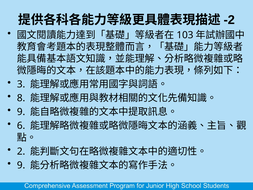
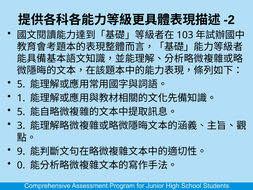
3 at (21, 84): 3 -> 5
8: 8 -> 1
9 at (21, 112): 9 -> 5
6: 6 -> 3
2: 2 -> 9
9 at (21, 165): 9 -> 0
